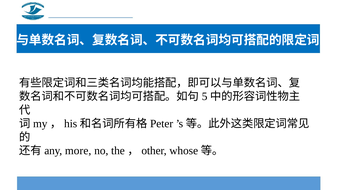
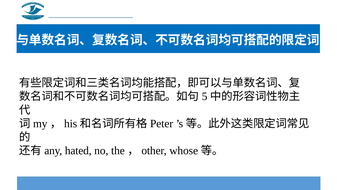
more: more -> hated
